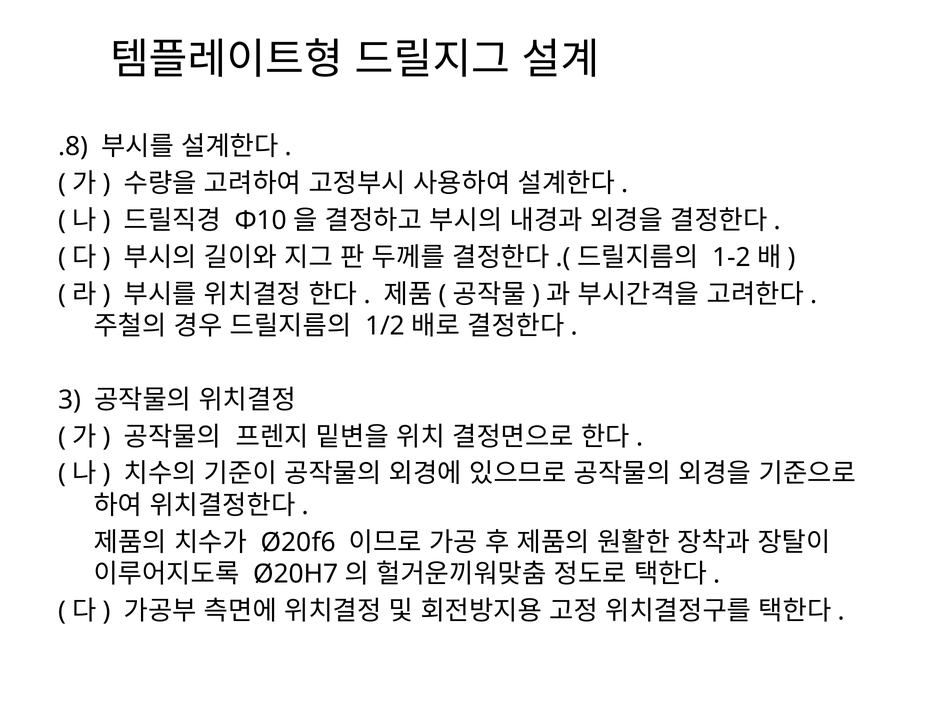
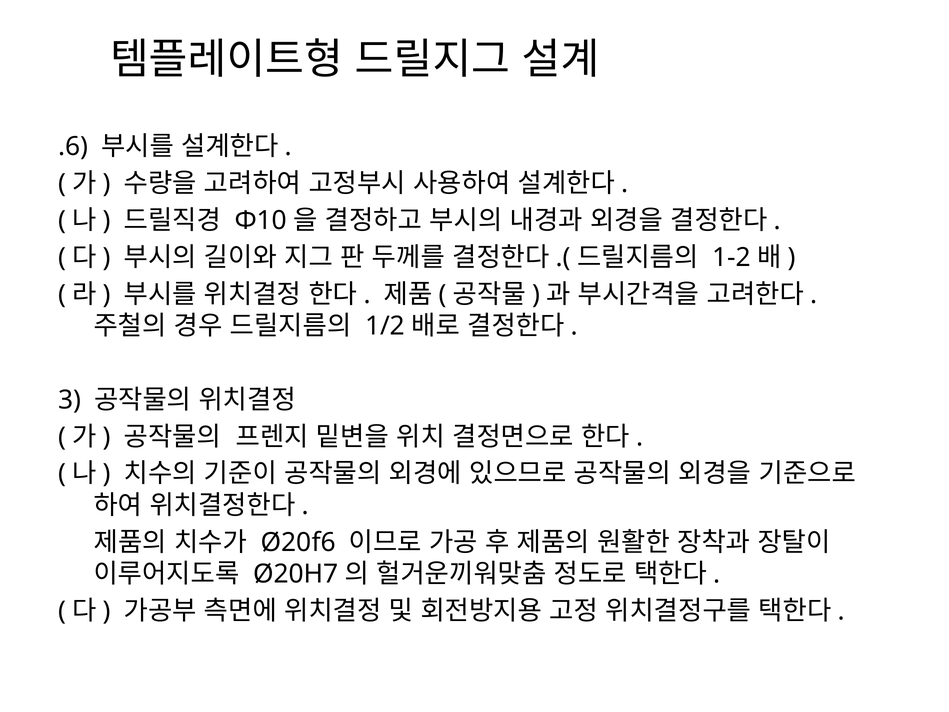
.8: .8 -> .6
